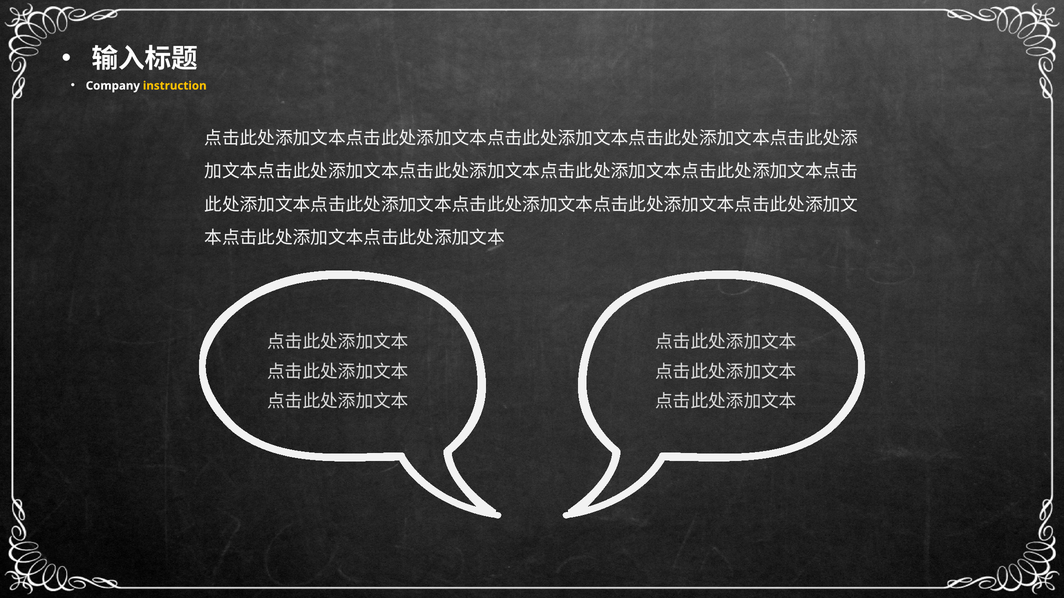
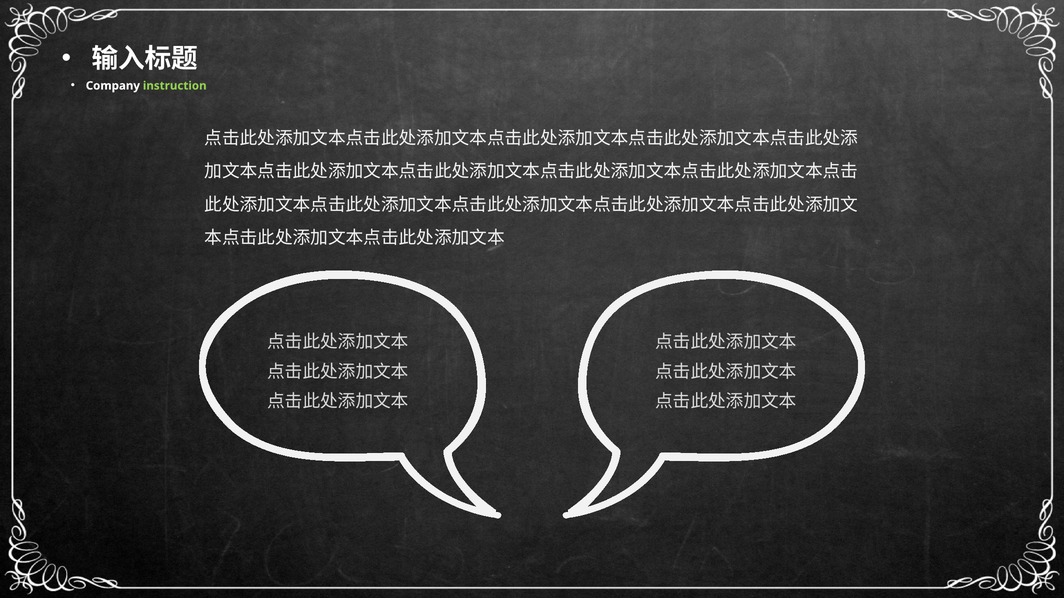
instruction colour: yellow -> light green
